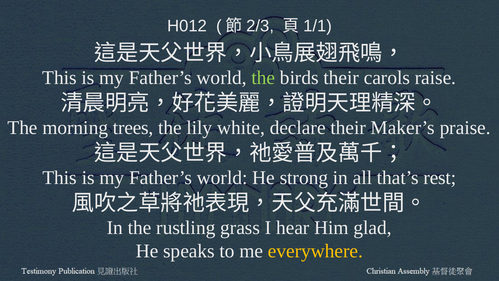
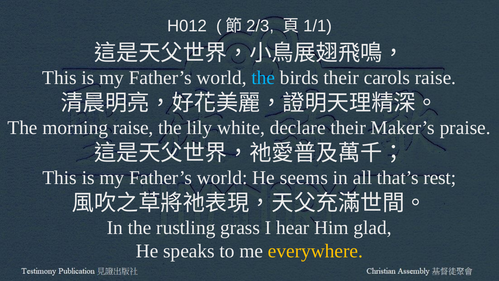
the at (263, 78) colour: light green -> light blue
morning trees: trees -> raise
strong: strong -> seems
